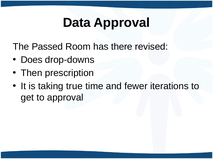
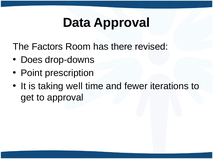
Passed: Passed -> Factors
Then: Then -> Point
true: true -> well
